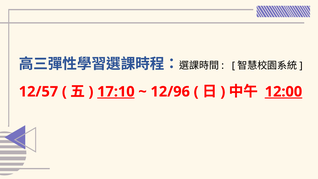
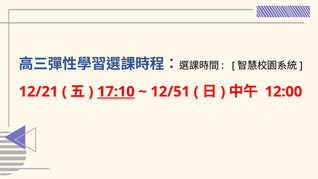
12/57: 12/57 -> 12/21
12/96: 12/96 -> 12/51
12:00 underline: present -> none
